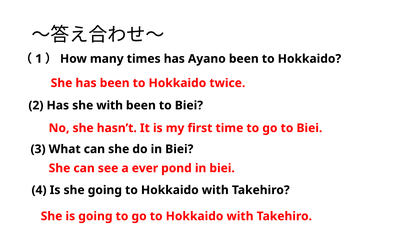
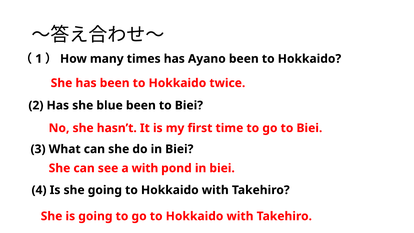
she with: with -> blue
a ever: ever -> with
